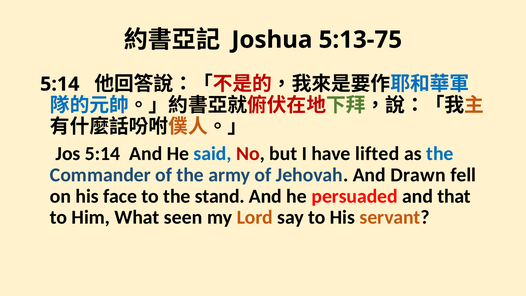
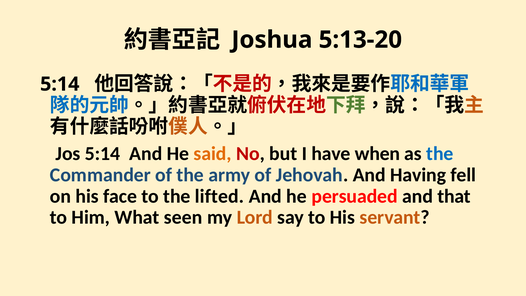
5:13-75: 5:13-75 -> 5:13-20
said colour: blue -> orange
lifted: lifted -> when
Drawn: Drawn -> Having
stand: stand -> lifted
